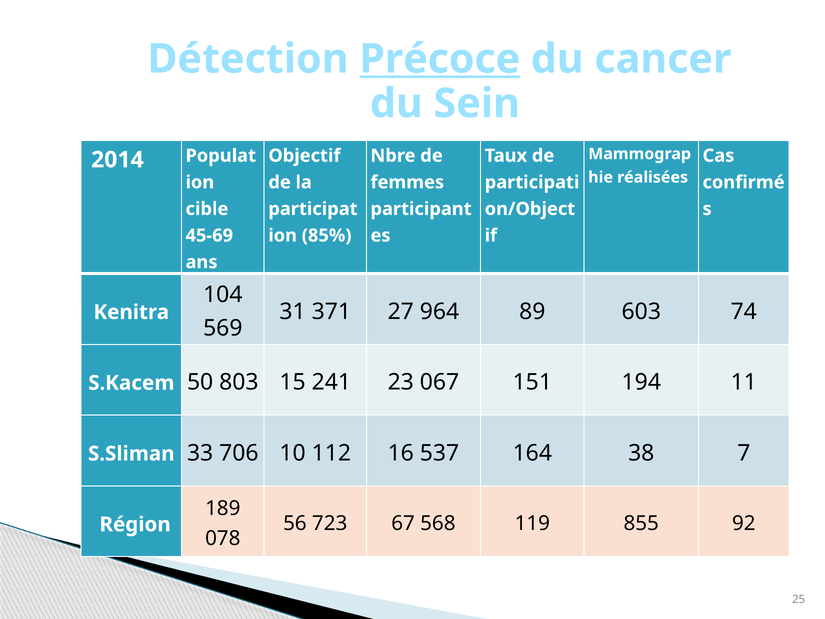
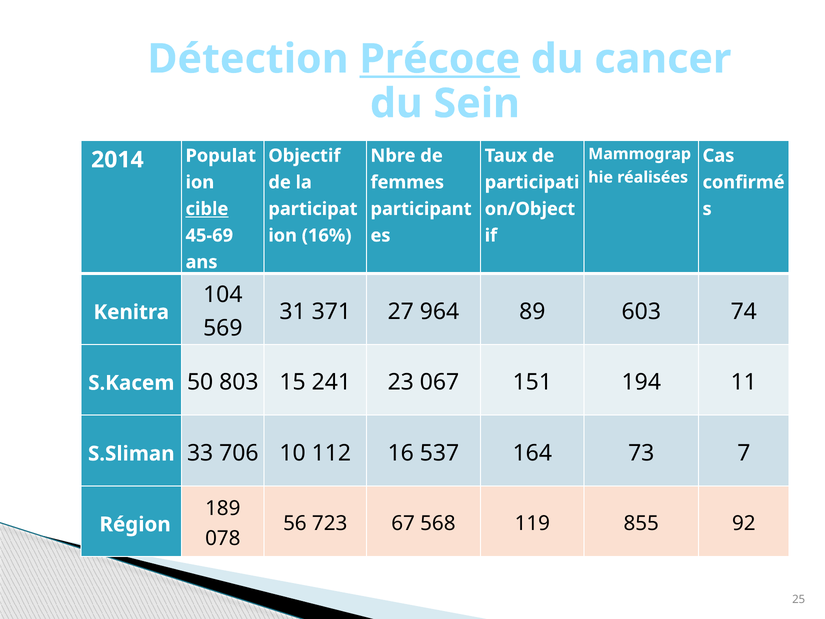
cible underline: none -> present
85%: 85% -> 16%
38: 38 -> 73
